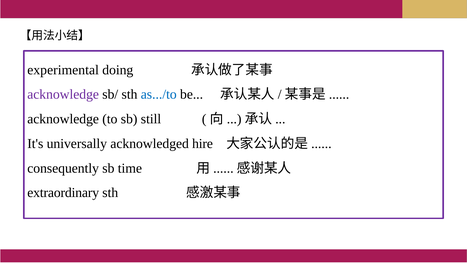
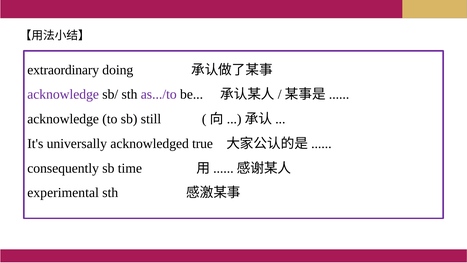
experimental: experimental -> extraordinary
as.../to colour: blue -> purple
hire: hire -> true
extraordinary: extraordinary -> experimental
